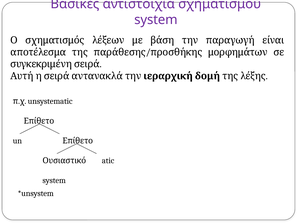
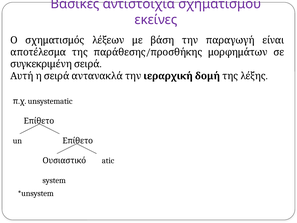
system at (156, 20): system -> εκείνες
